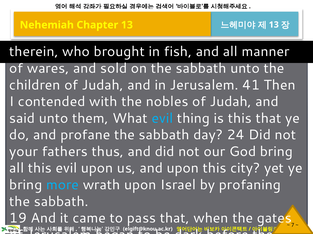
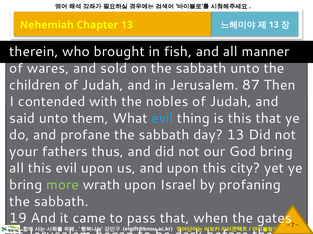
41: 41 -> 87
day 24: 24 -> 13
more colour: light blue -> light green
